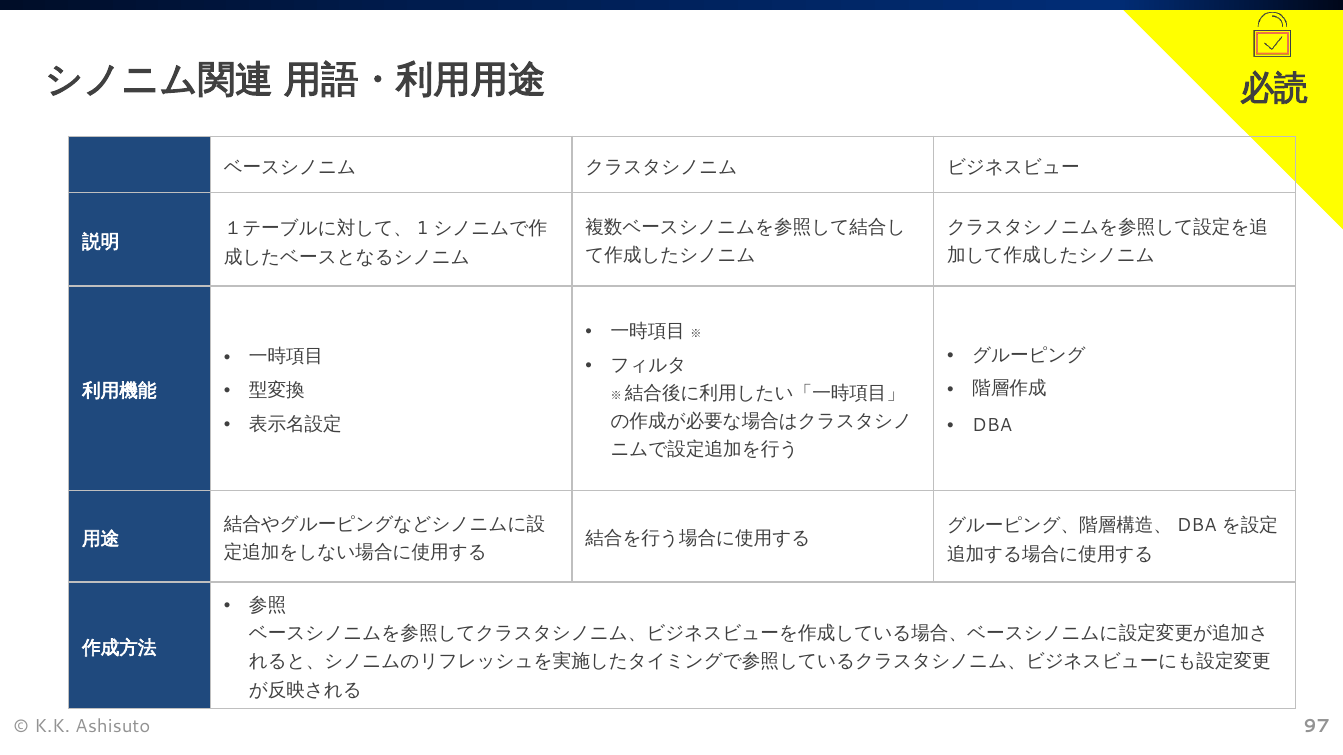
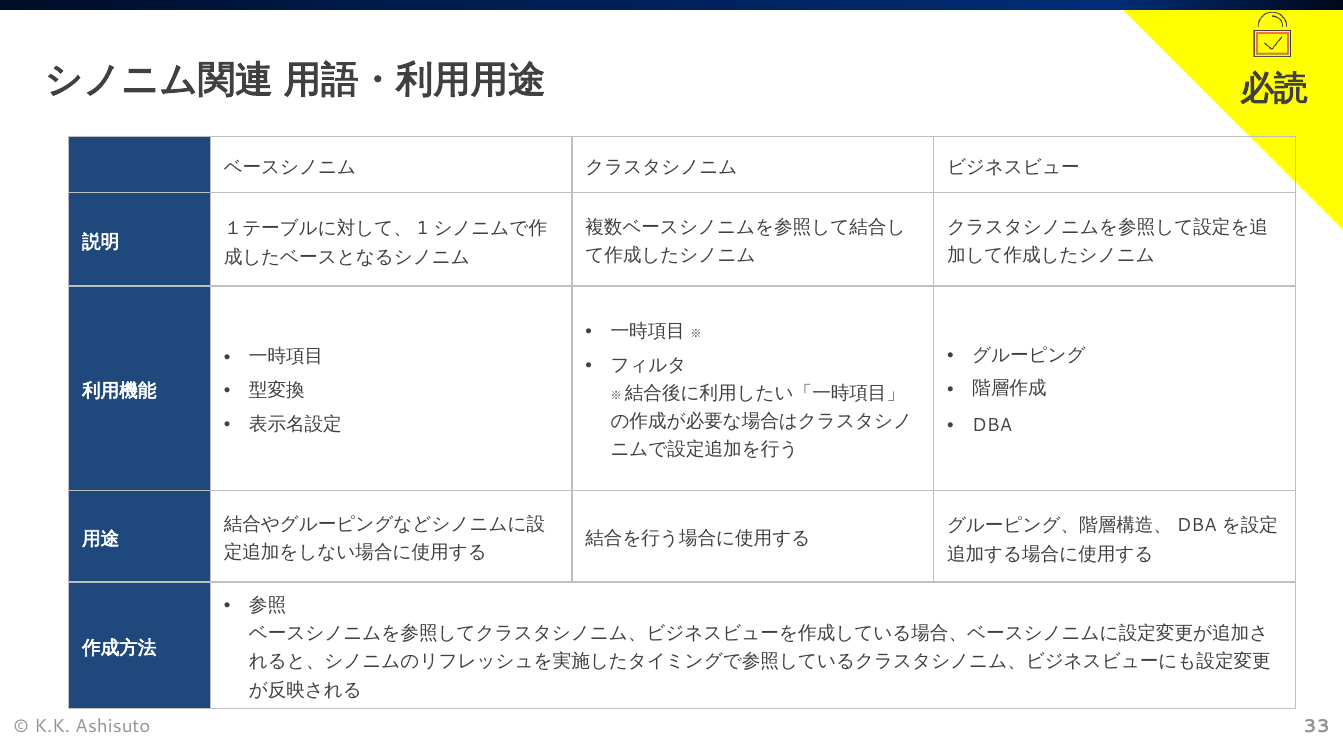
97: 97 -> 33
